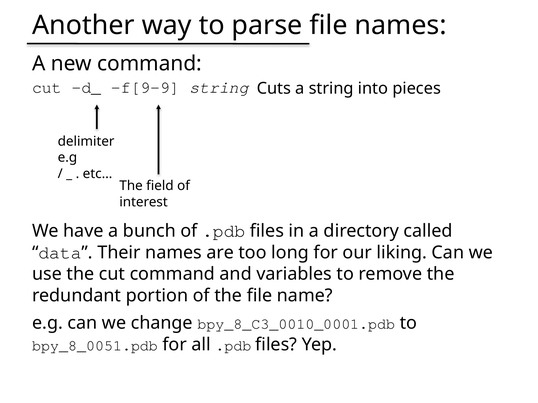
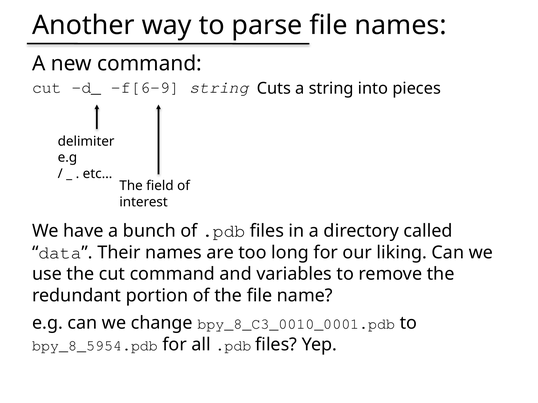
f[9-9: f[9-9 -> f[6-9
bpy_8_0051.pdb: bpy_8_0051.pdb -> bpy_8_5954.pdb
